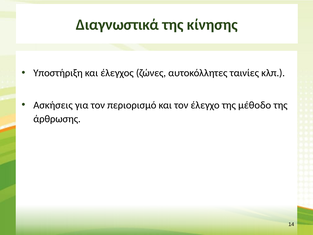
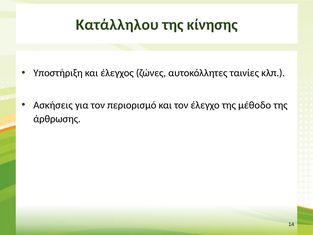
Διαγνωστικά: Διαγνωστικά -> Κατάλληλου
